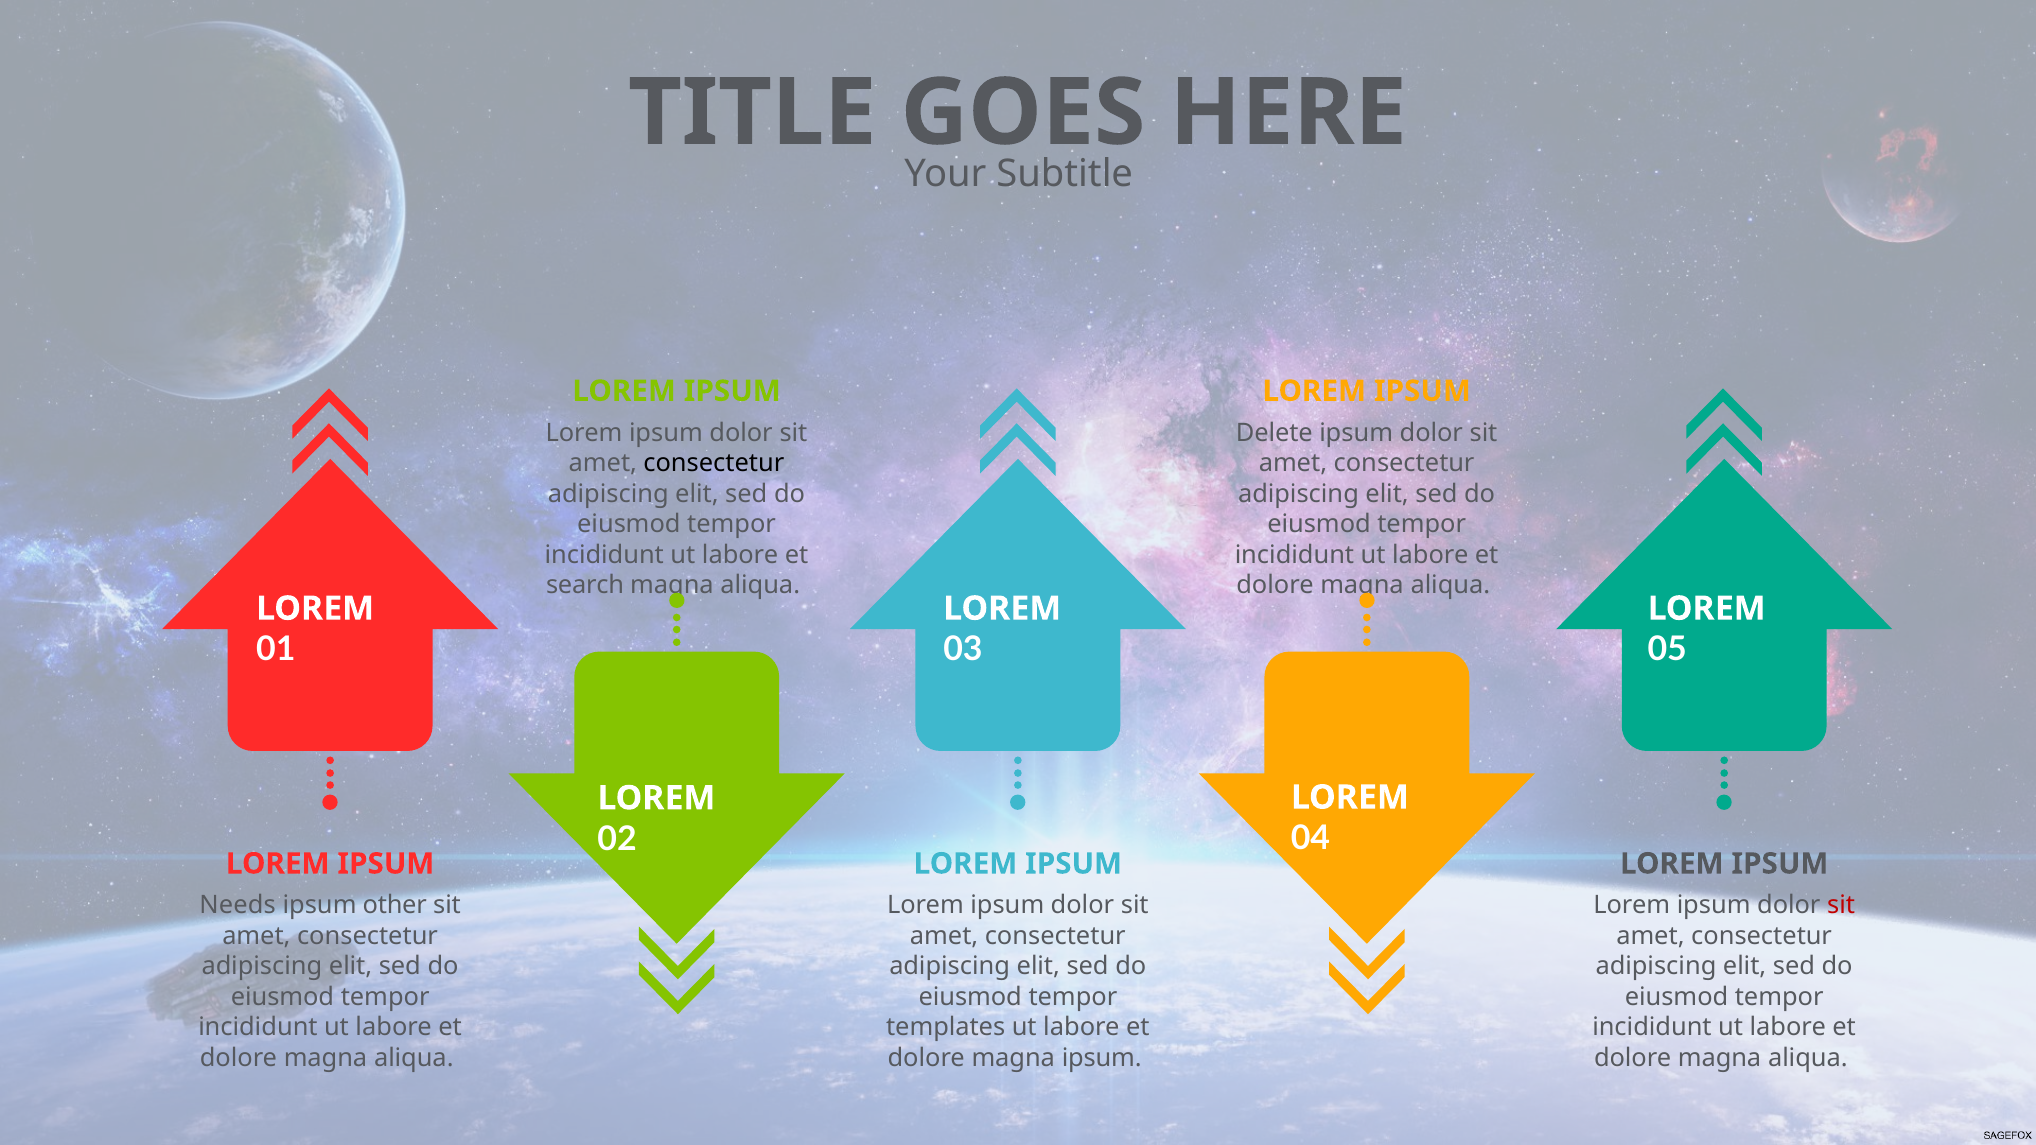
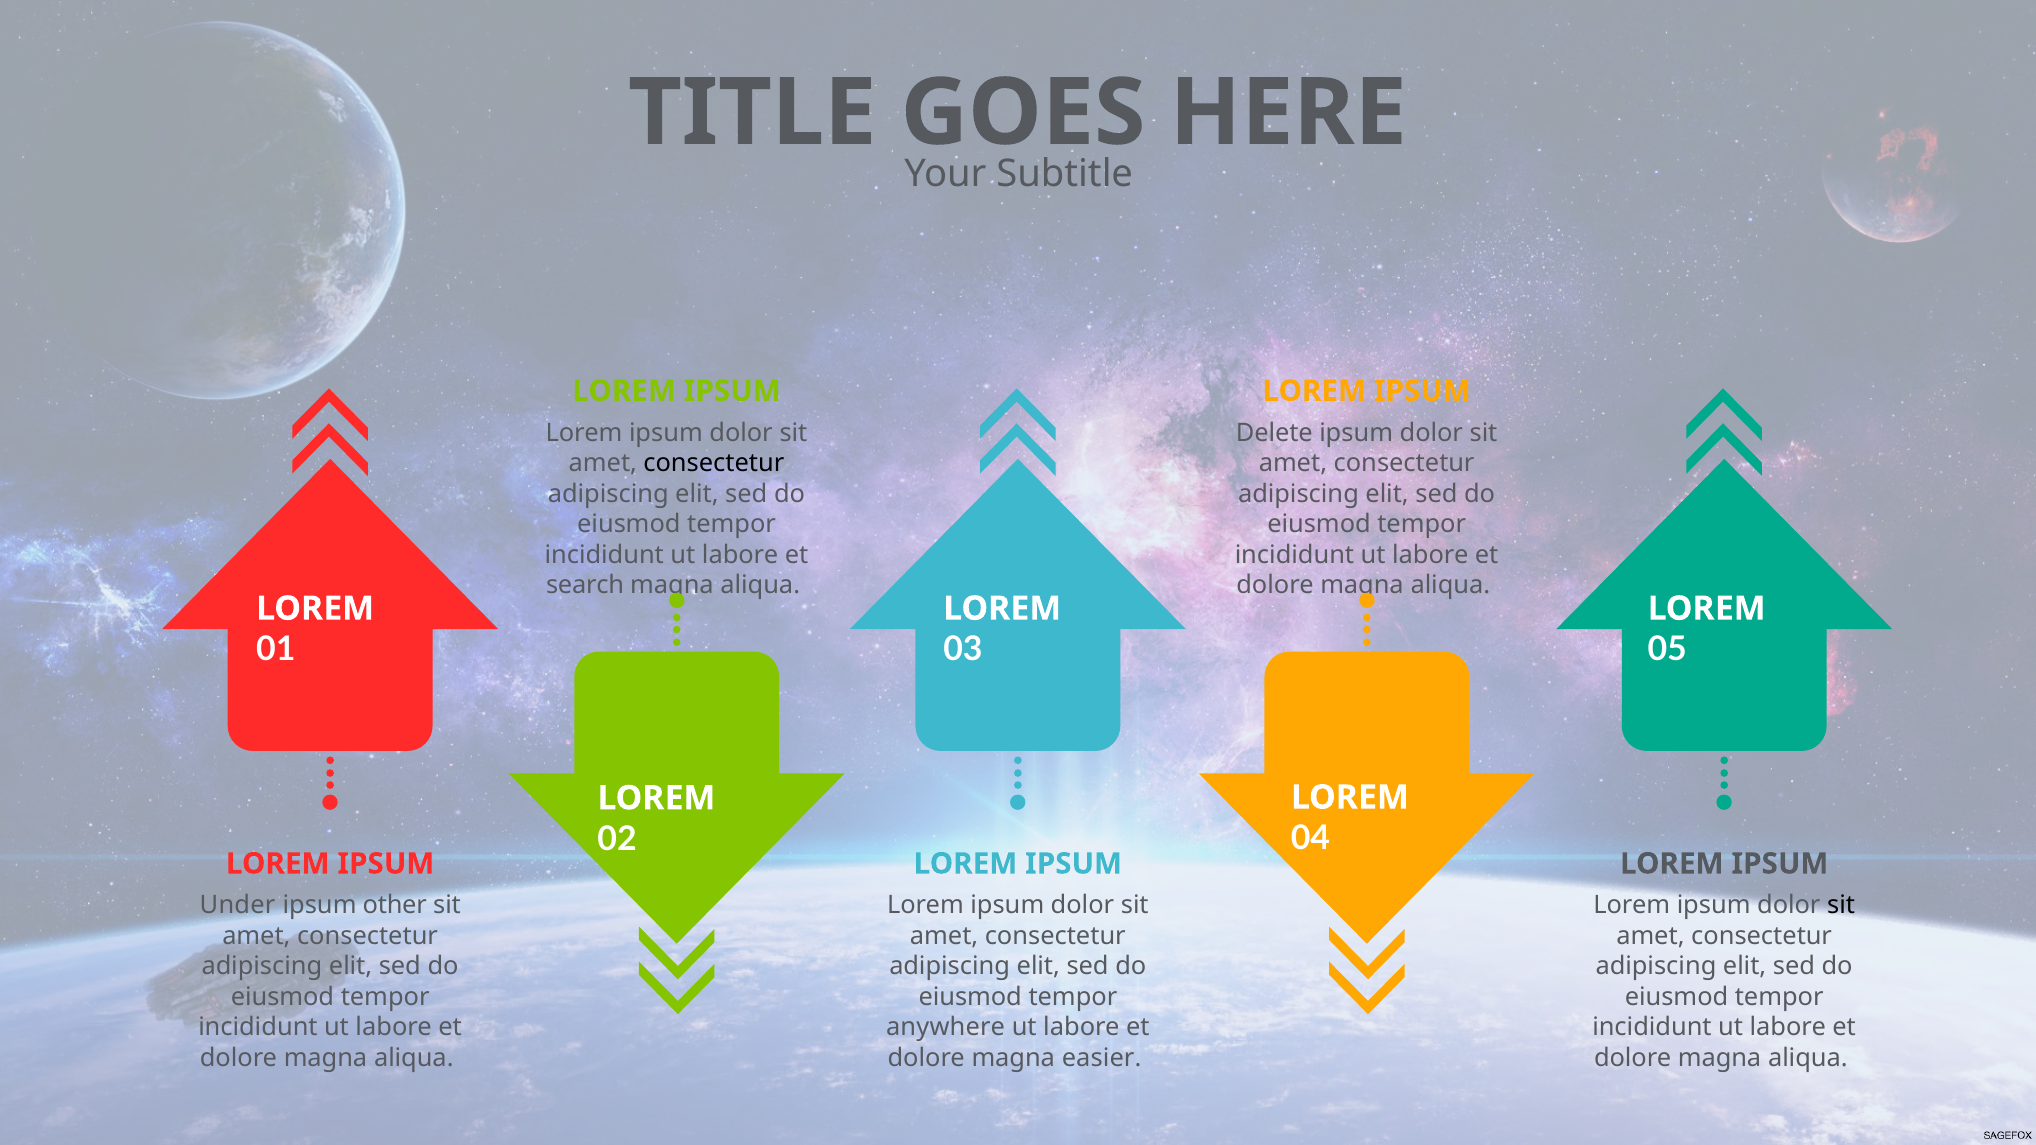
Needs: Needs -> Under
sit at (1841, 906) colour: red -> black
templates: templates -> anywhere
magna ipsum: ipsum -> easier
